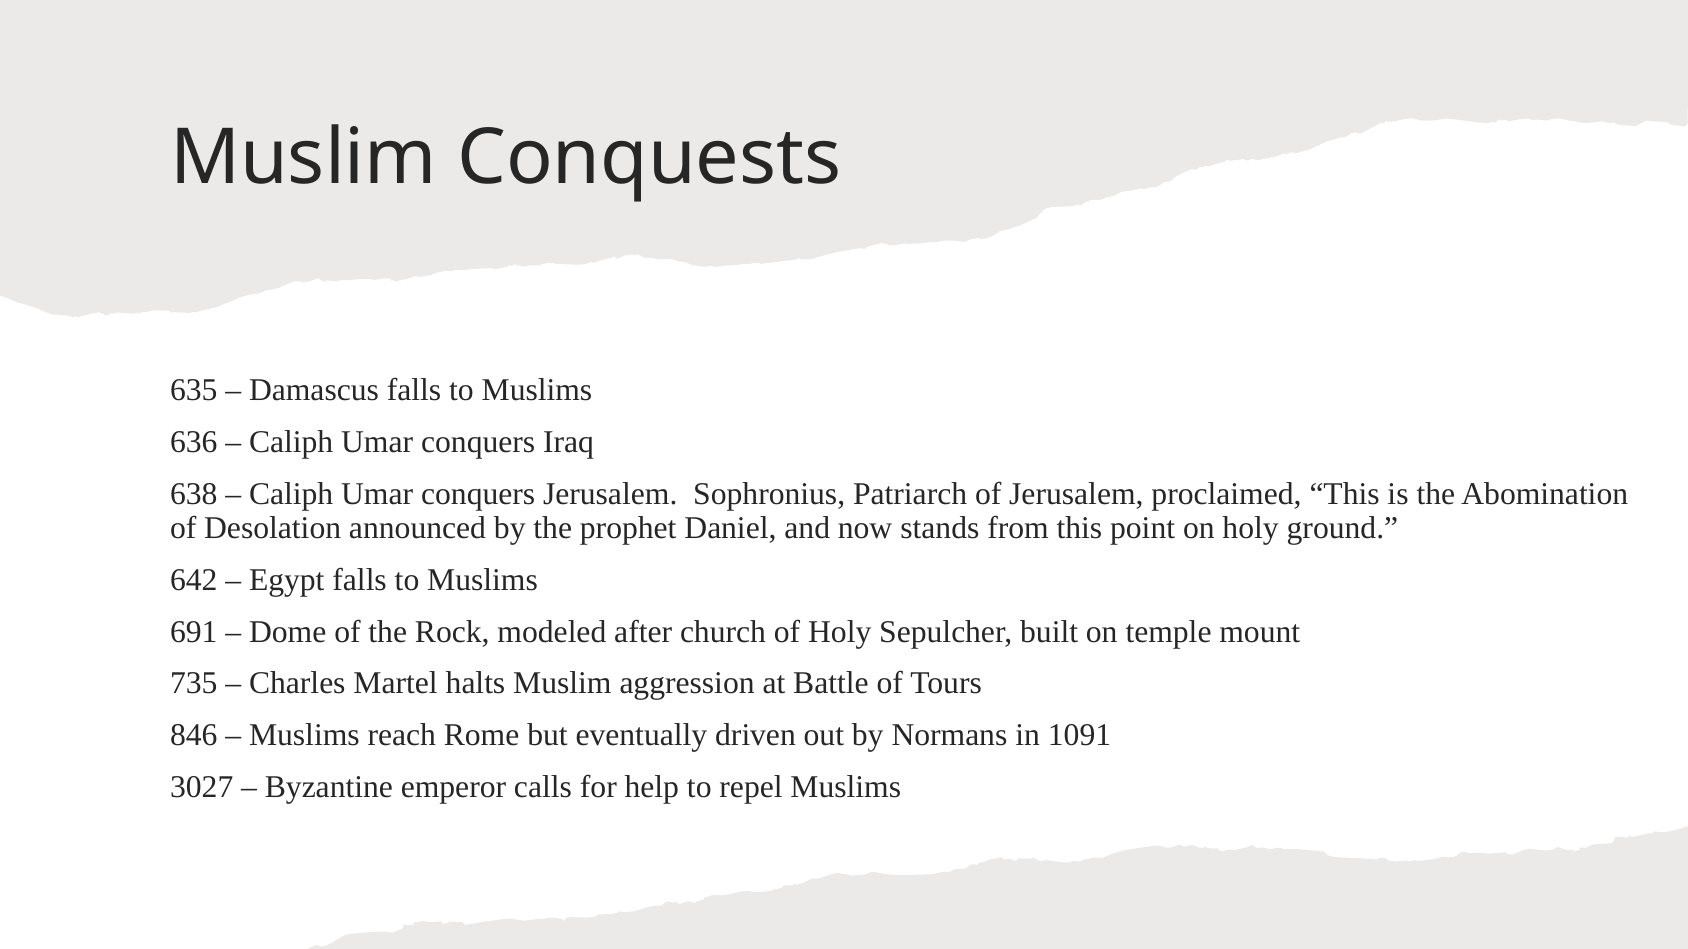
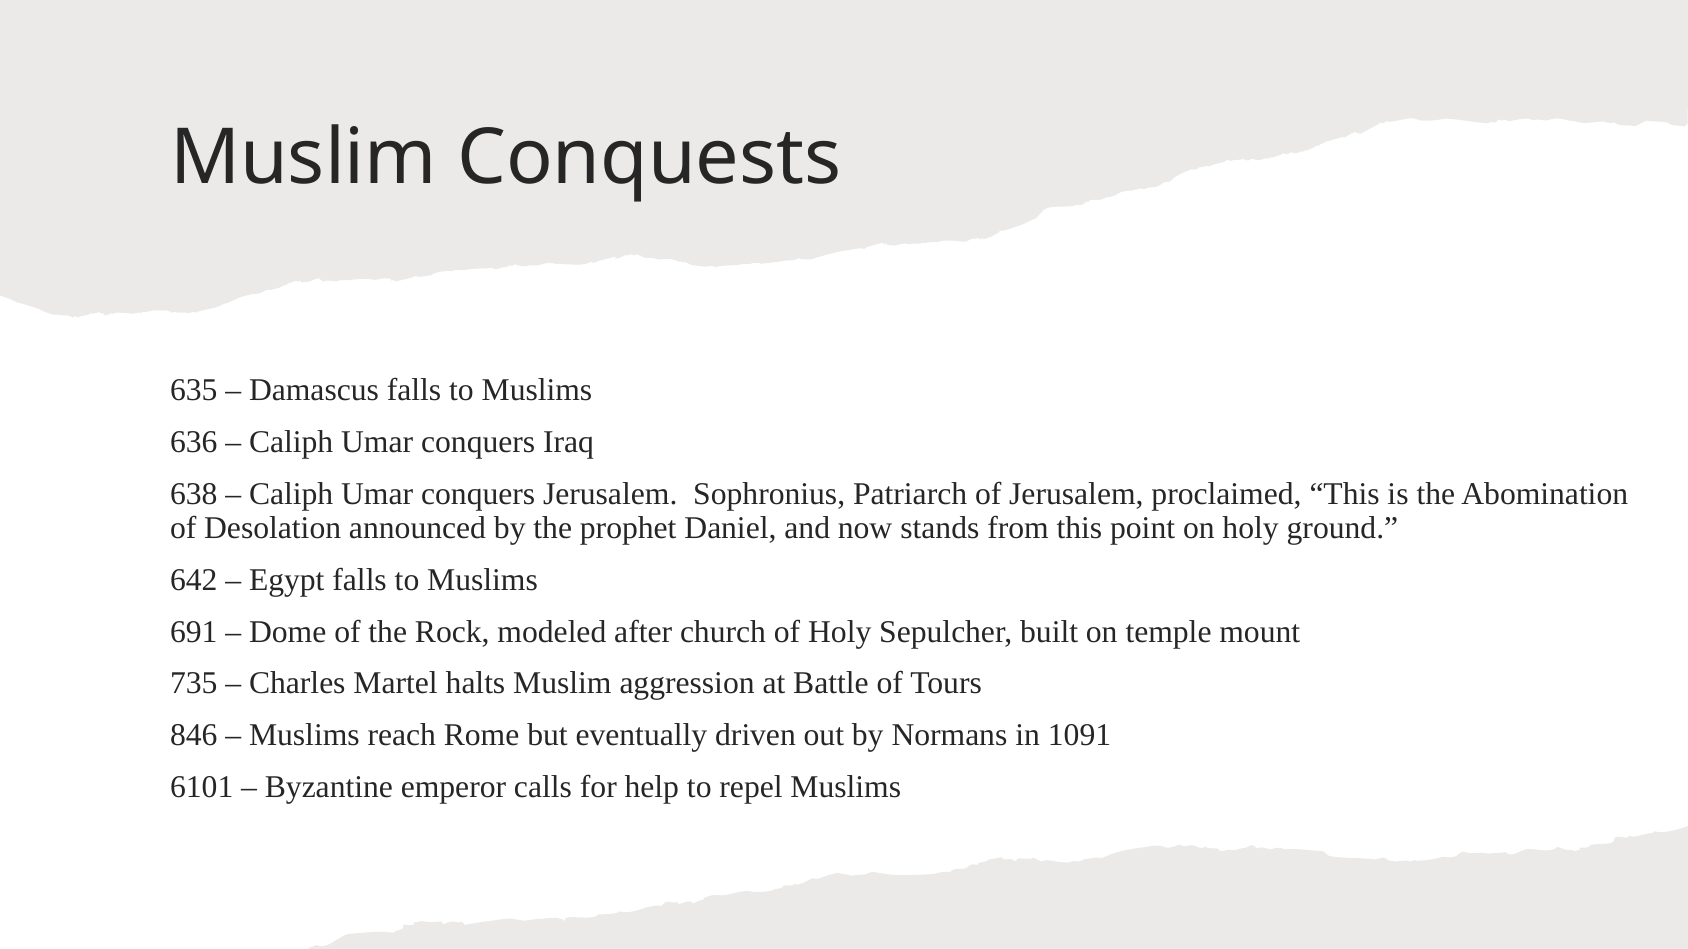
3027: 3027 -> 6101
